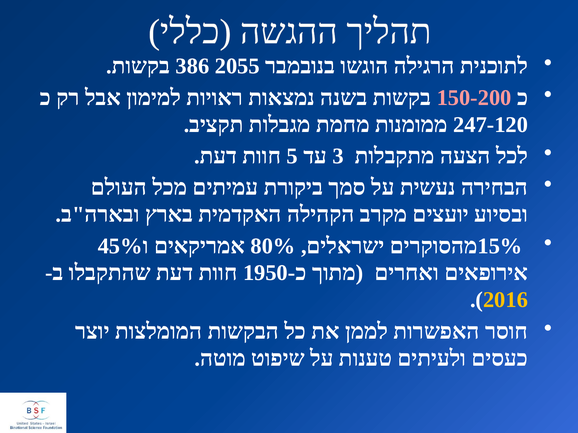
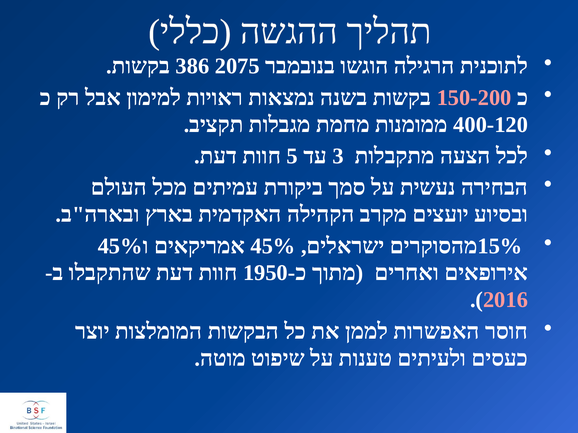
2055: 2055 -> 2075
247-120: 247-120 -> 400-120
80% at (273, 246): 80% -> 45%
2016 colour: yellow -> pink
